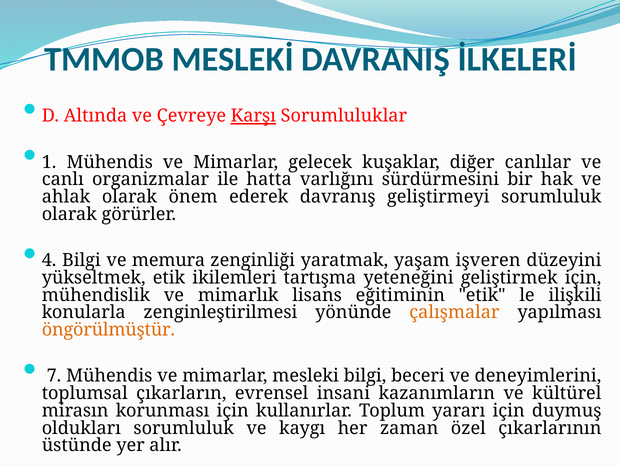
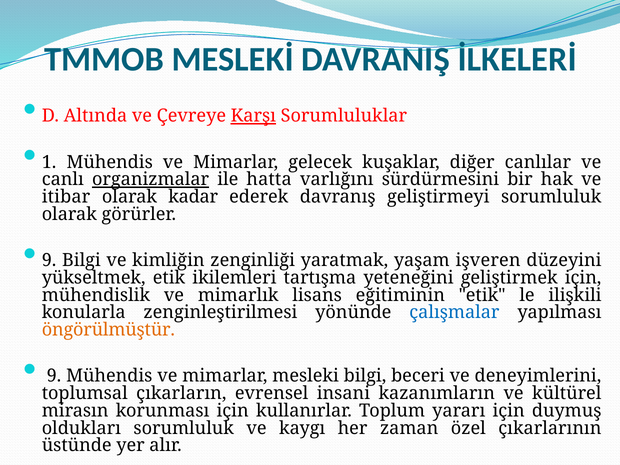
organizmalar underline: none -> present
ahlak: ahlak -> itibar
önem: önem -> kadar
4 at (49, 260): 4 -> 9
memura: memura -> kimliğin
çalışmalar colour: orange -> blue
7 at (54, 376): 7 -> 9
